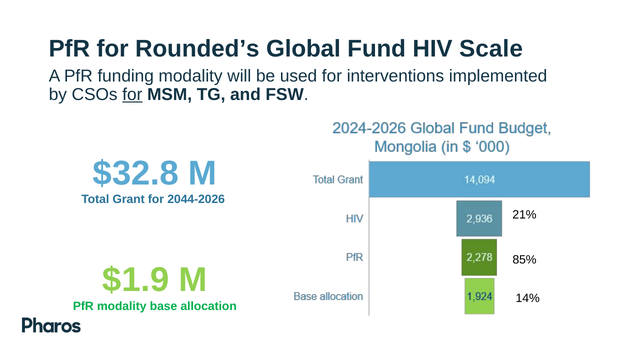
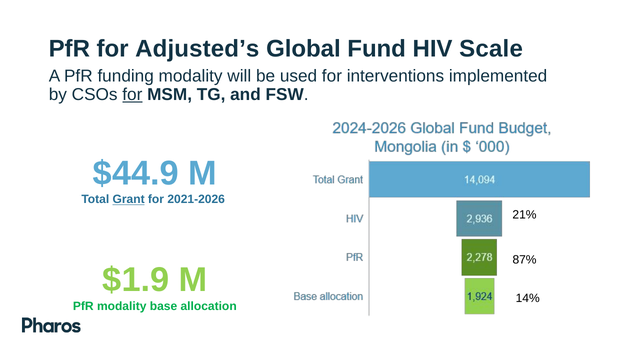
Rounded’s: Rounded’s -> Adjusted’s
$32.8: $32.8 -> $44.9
Grant underline: none -> present
2044-2026: 2044-2026 -> 2021-2026
85%: 85% -> 87%
